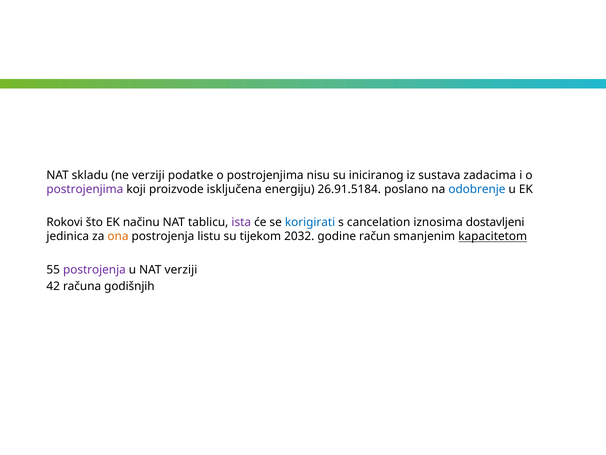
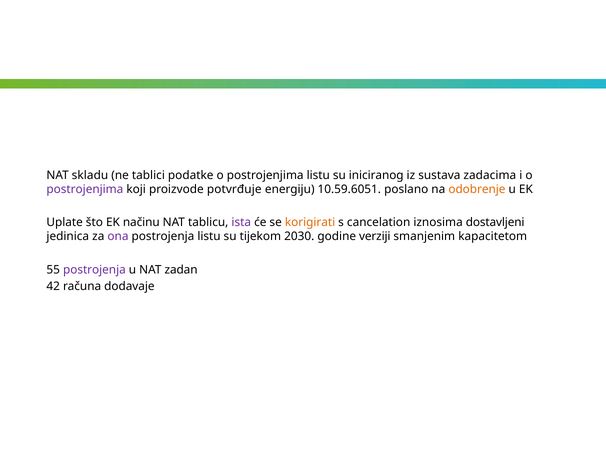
ne verziji: verziji -> tablici
postrojenjima nisu: nisu -> listu
isključena: isključena -> potvrđuje
26.91.5184: 26.91.5184 -> 10.59.6051
odobrenje colour: blue -> orange
Rokovi: Rokovi -> Uplate
korigirati colour: blue -> orange
ona colour: orange -> purple
2032: 2032 -> 2030
račun: račun -> verziji
kapacitetom underline: present -> none
NAT verziji: verziji -> zadan
godišnjih: godišnjih -> dodavaje
